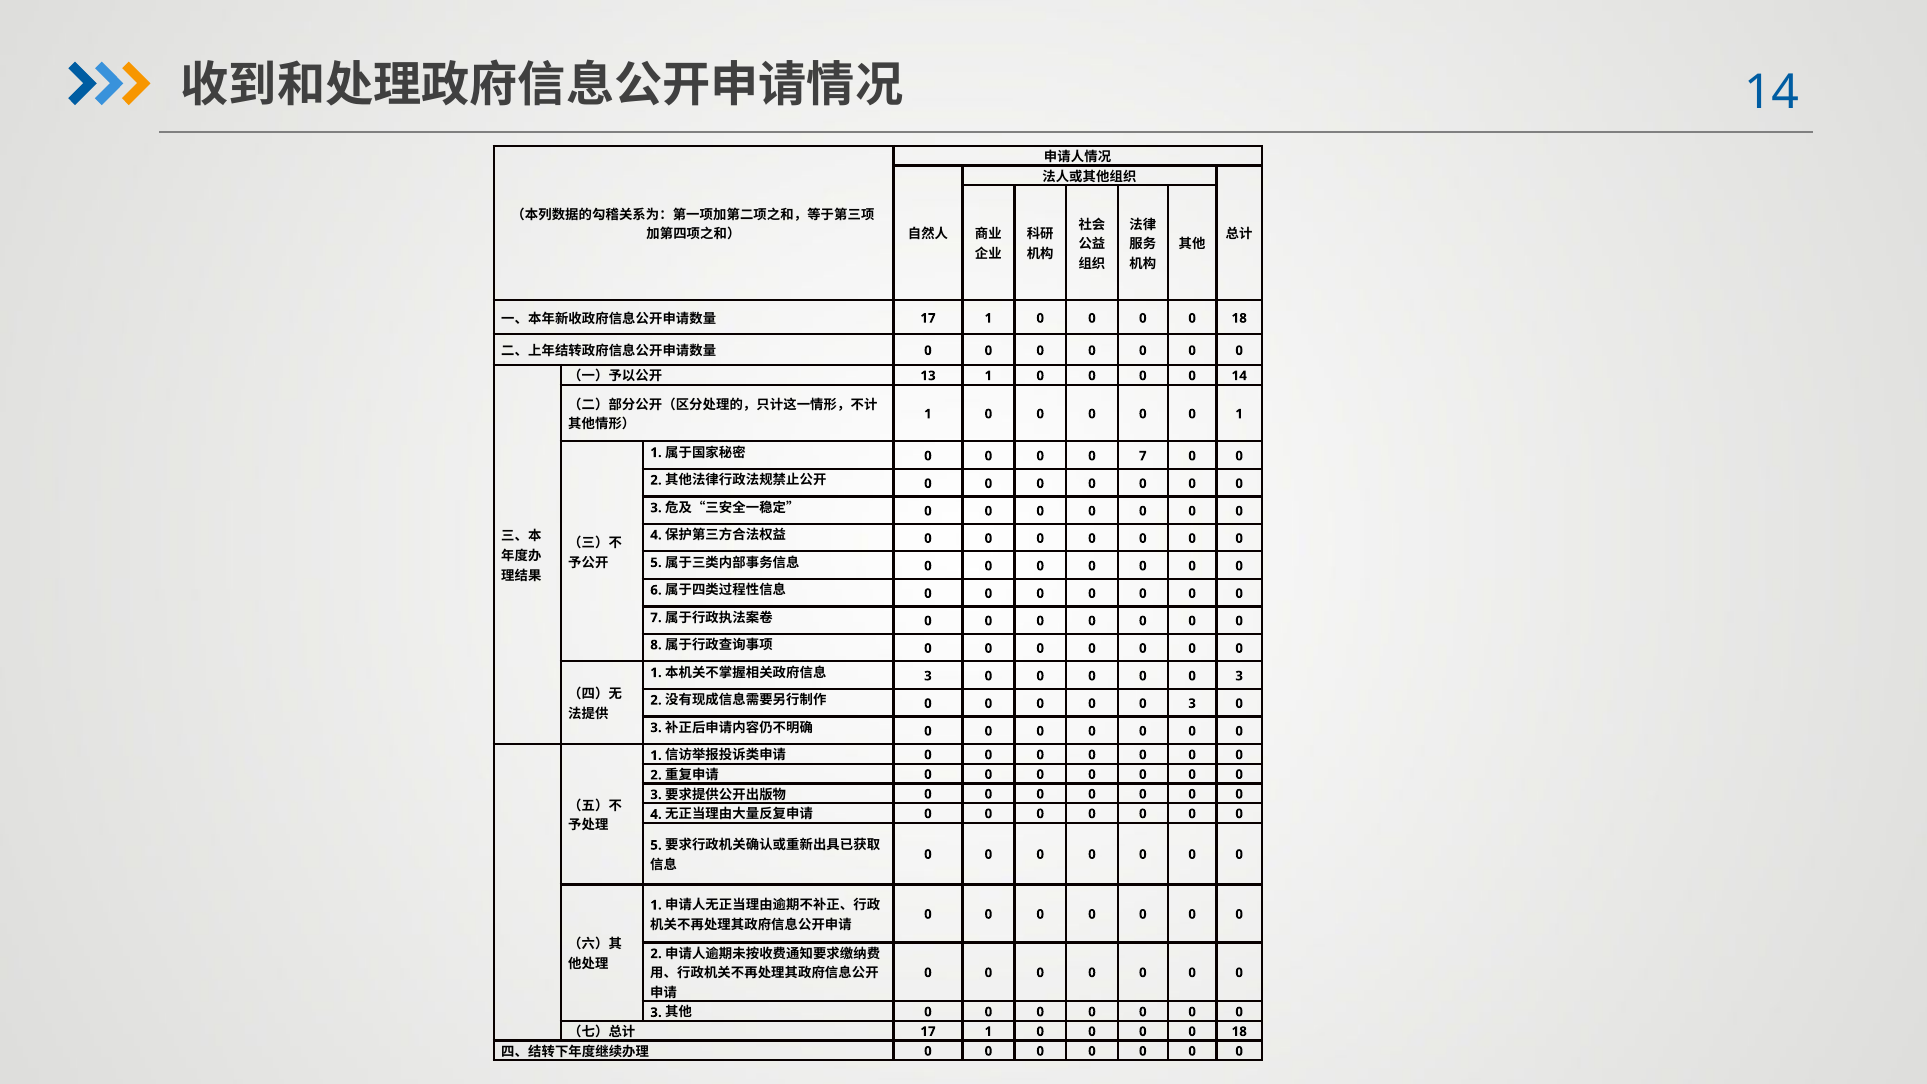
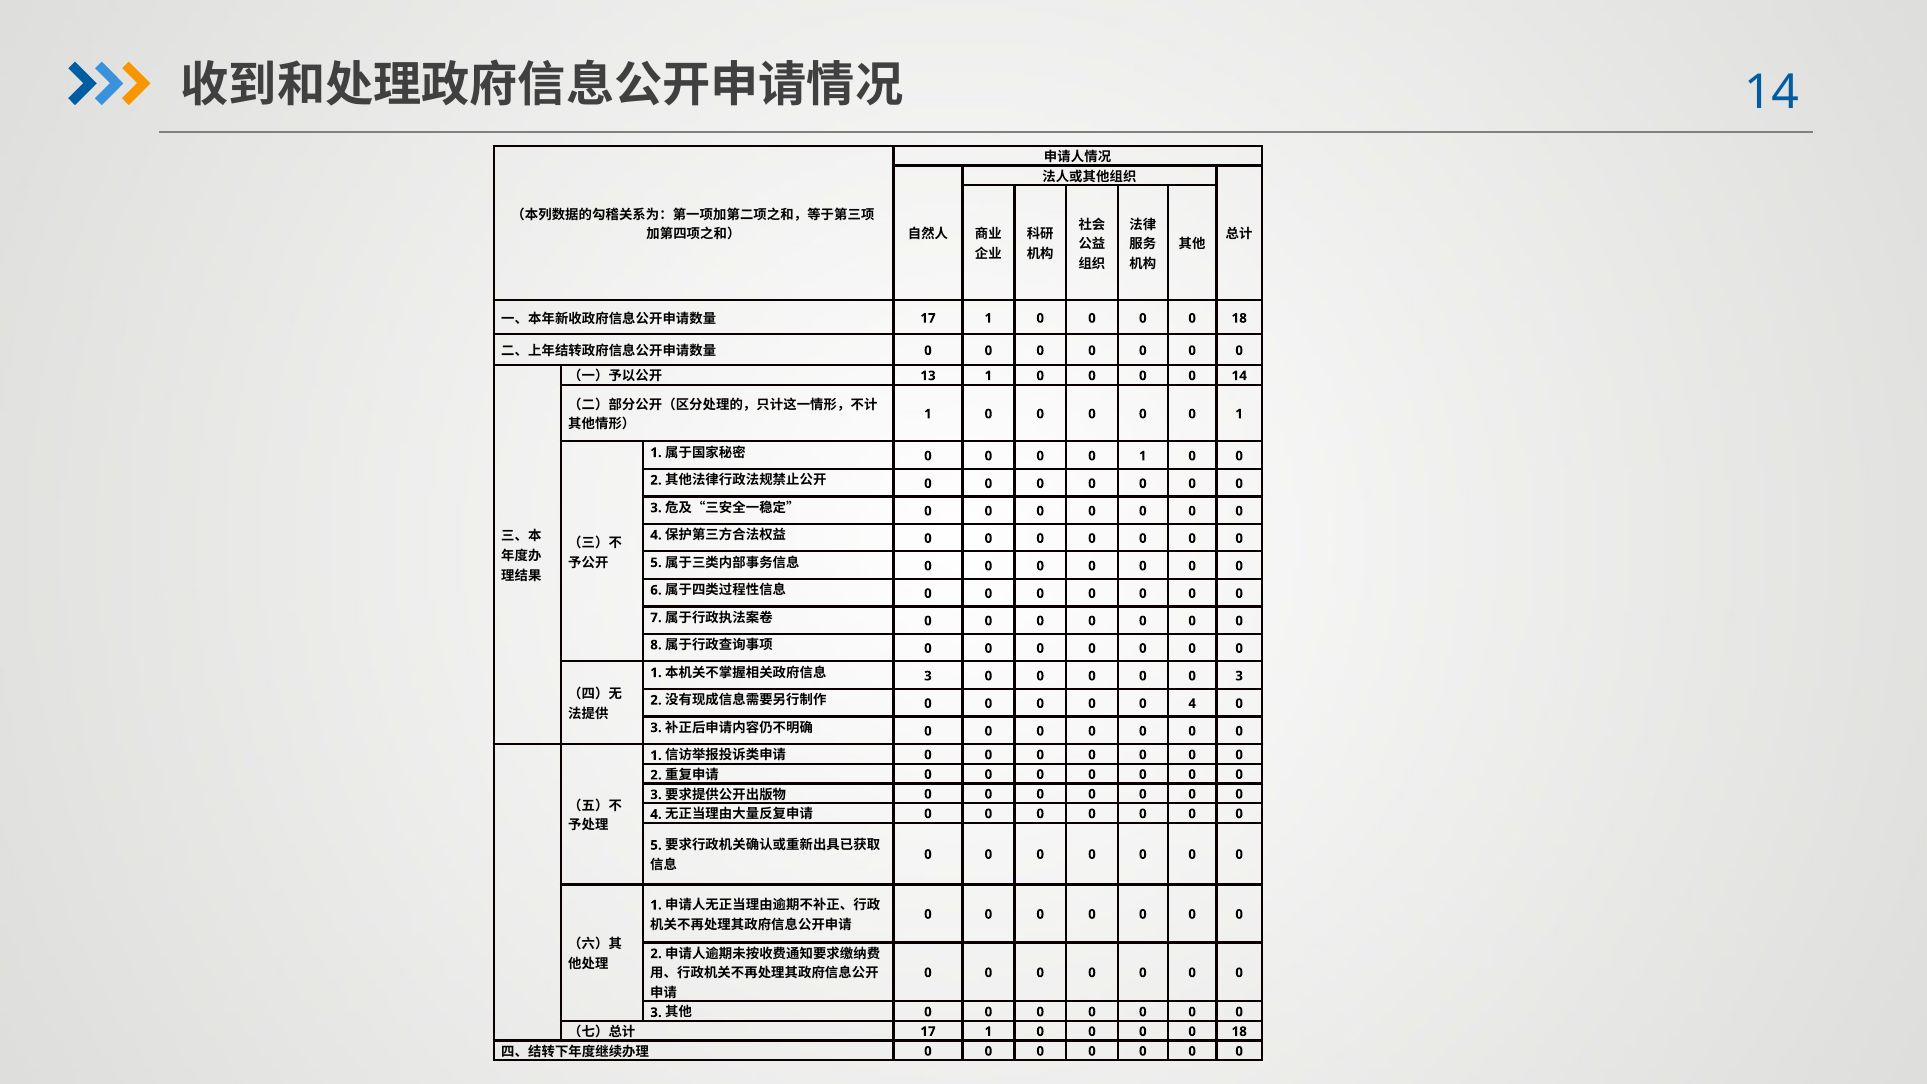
7 at (1143, 456): 7 -> 1
3 at (1192, 704): 3 -> 4
